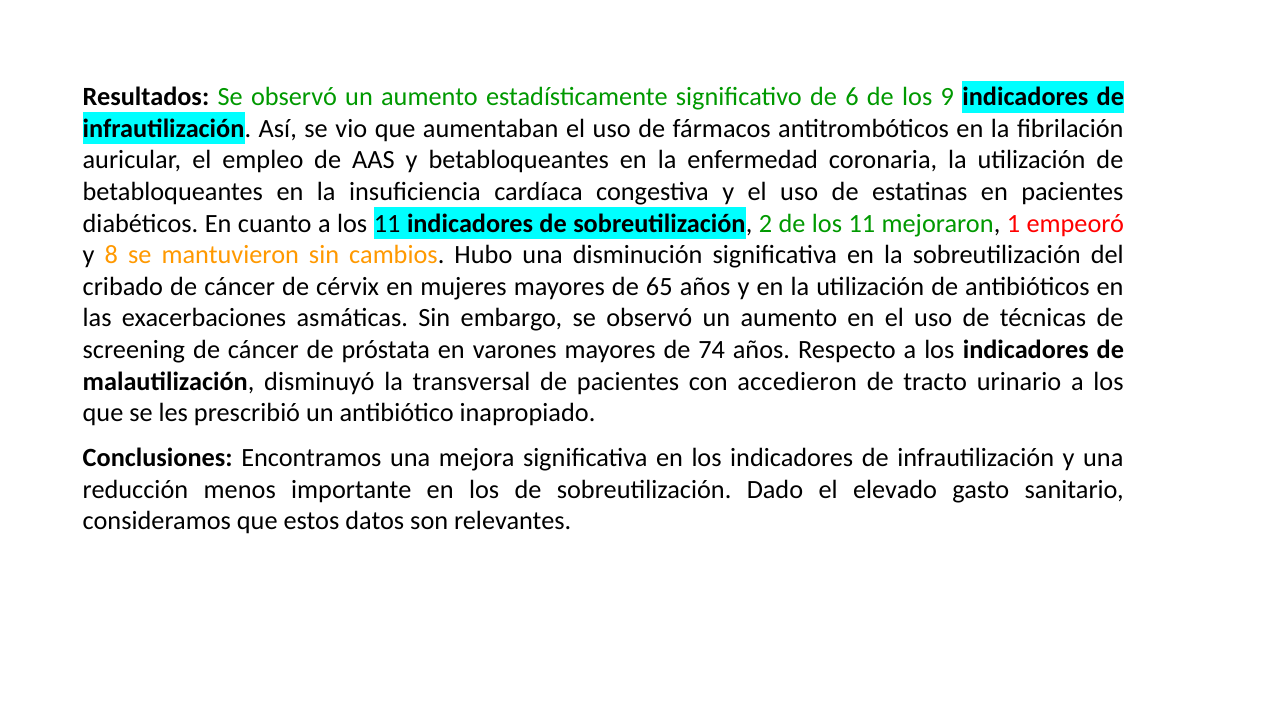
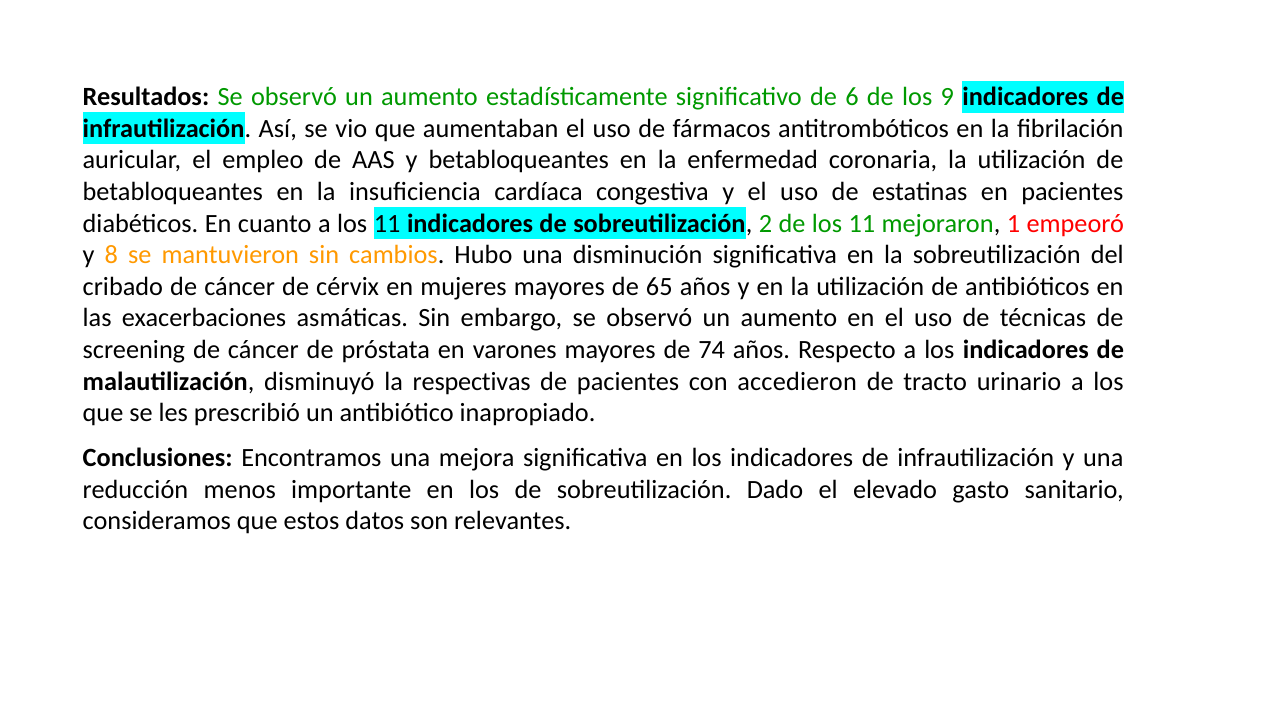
transversal: transversal -> respectivas
